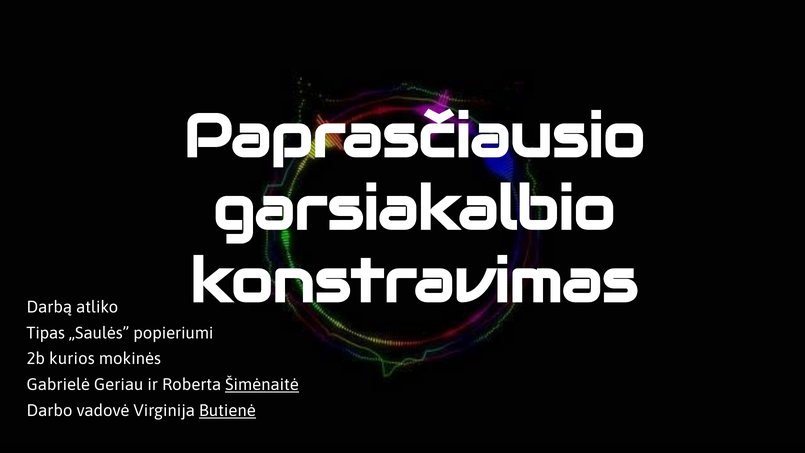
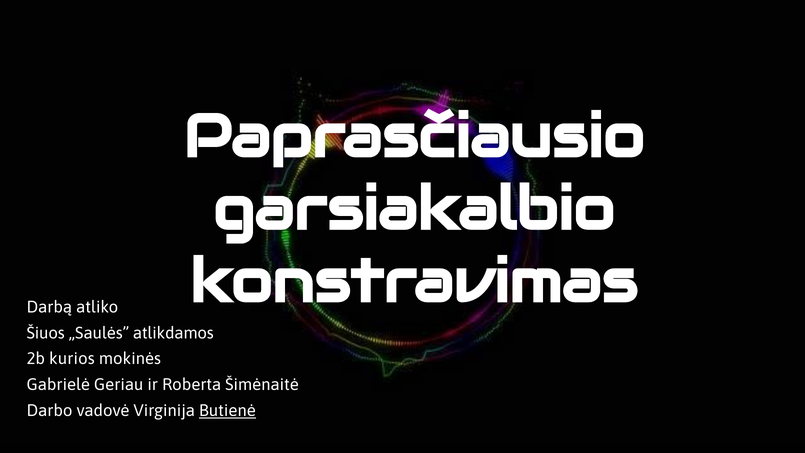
Tipas: Tipas -> Šiuos
popieriumi: popieriumi -> atlikdamos
Šimėnaitė underline: present -> none
